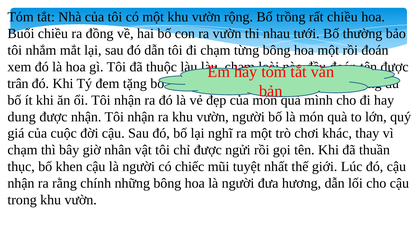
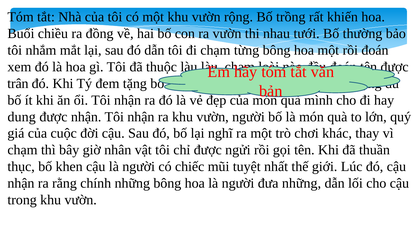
rất chiều: chiều -> khiến
đưa hương: hương -> những
